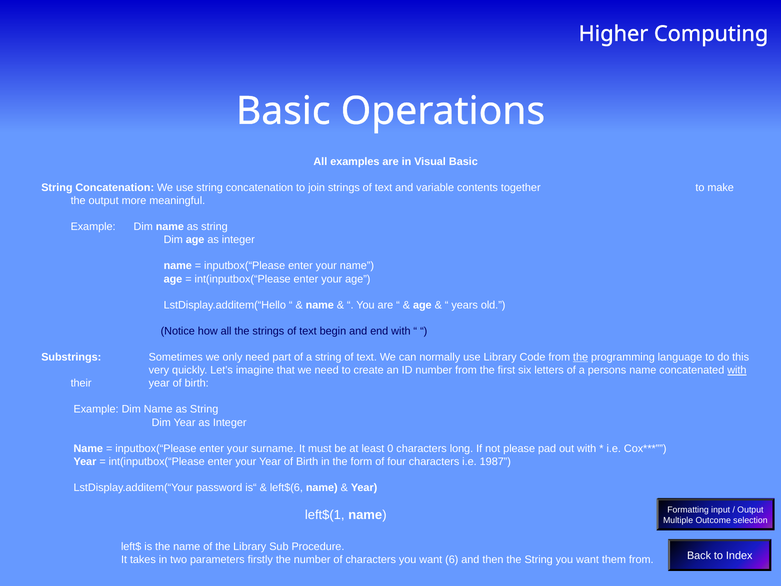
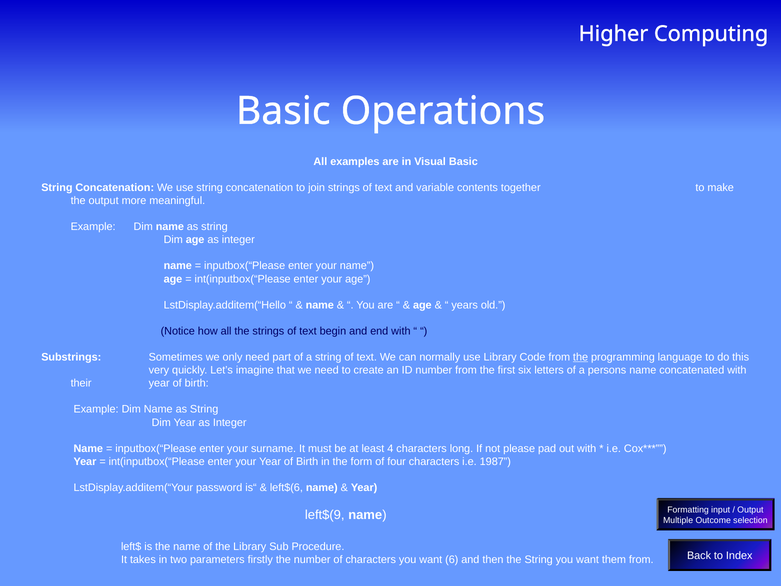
with at (737, 370) underline: present -> none
0: 0 -> 4
left$(1: left$(1 -> left$(9
